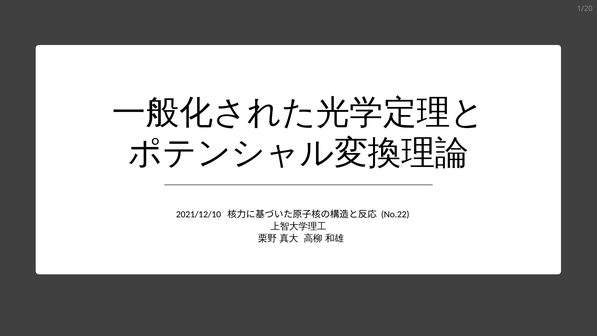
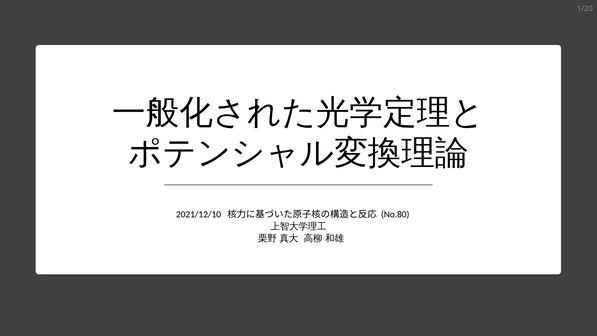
No.22: No.22 -> No.80
